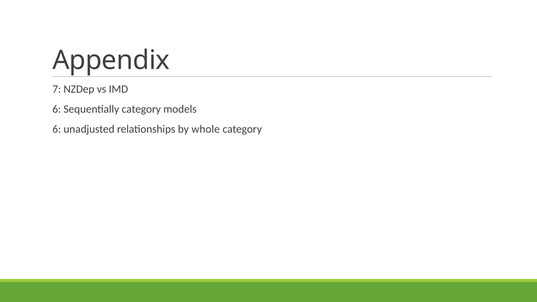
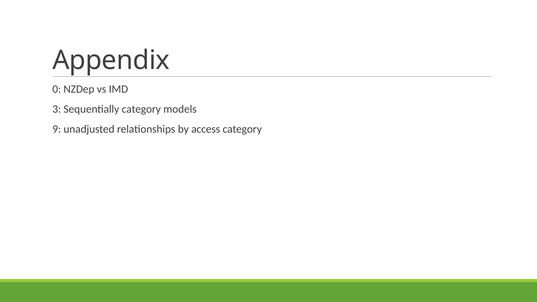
7: 7 -> 0
6 at (57, 109): 6 -> 3
6 at (57, 129): 6 -> 9
whole: whole -> access
